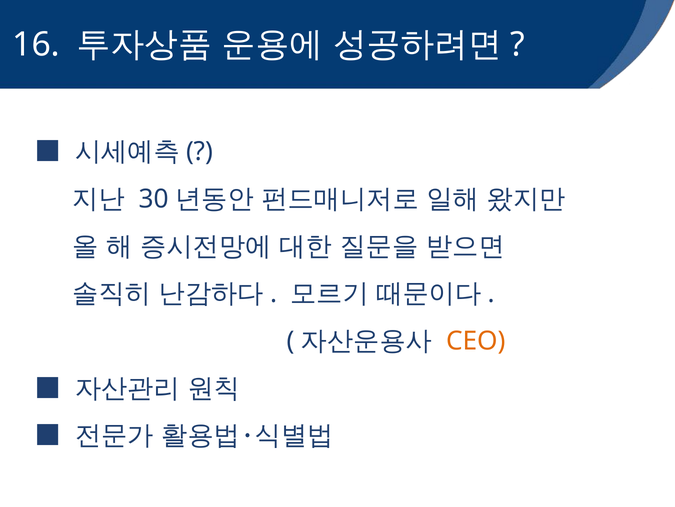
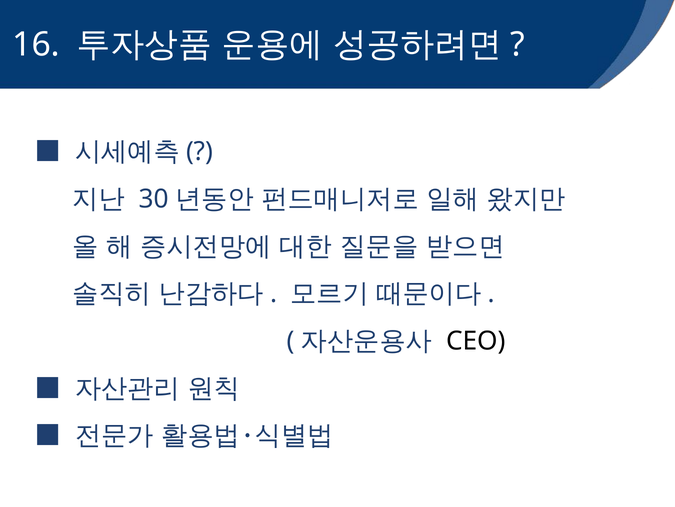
CEO colour: orange -> black
